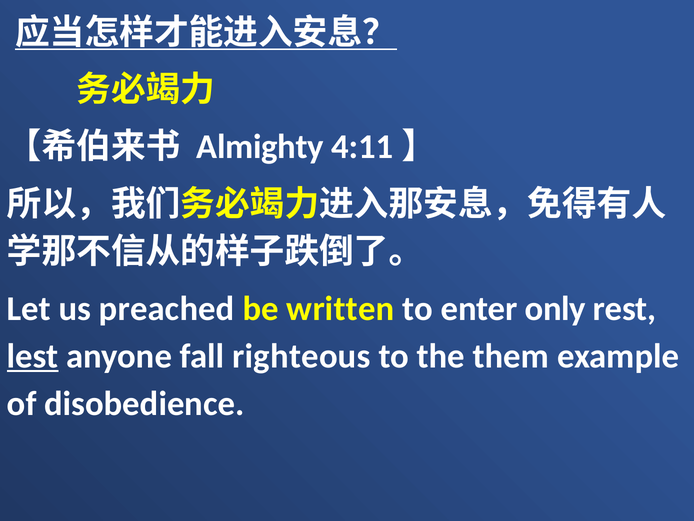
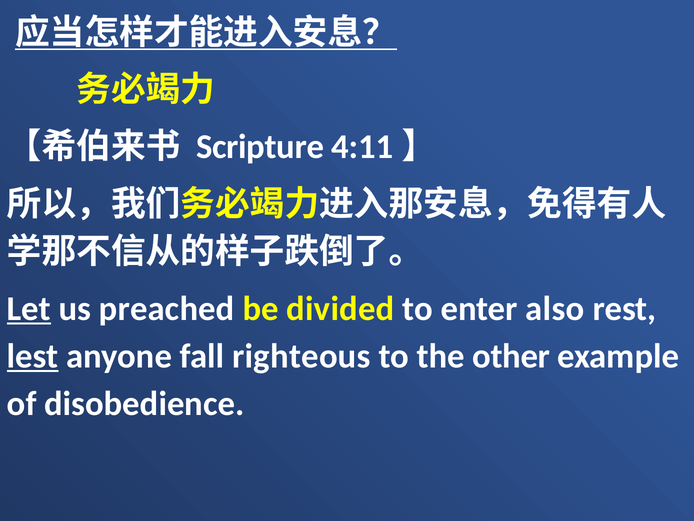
Almighty: Almighty -> Scripture
Let underline: none -> present
written: written -> divided
only: only -> also
them: them -> other
